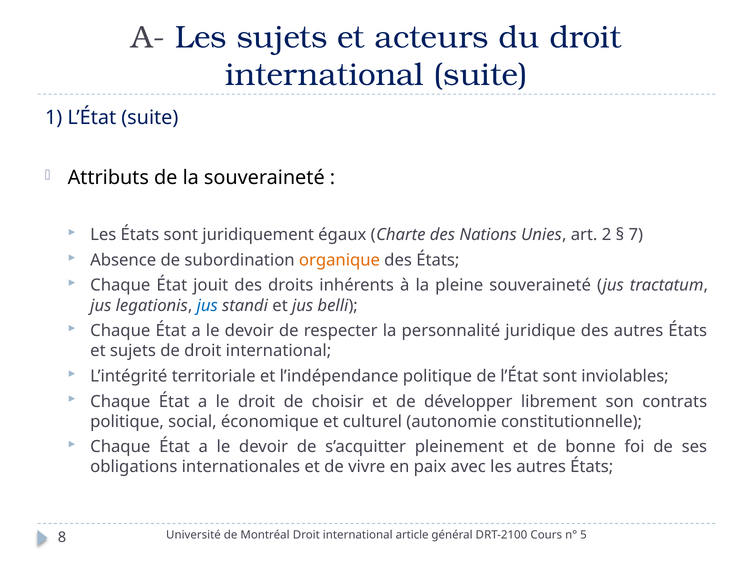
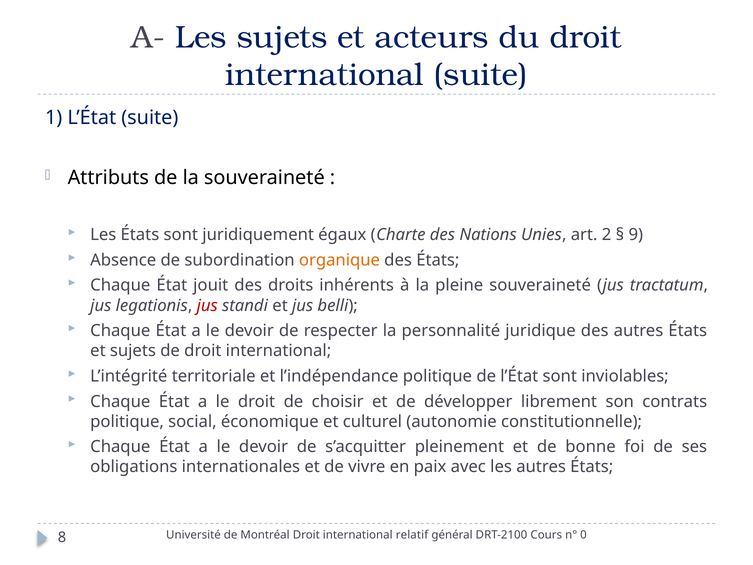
7: 7 -> 9
jus at (207, 305) colour: blue -> red
article: article -> relatif
5: 5 -> 0
